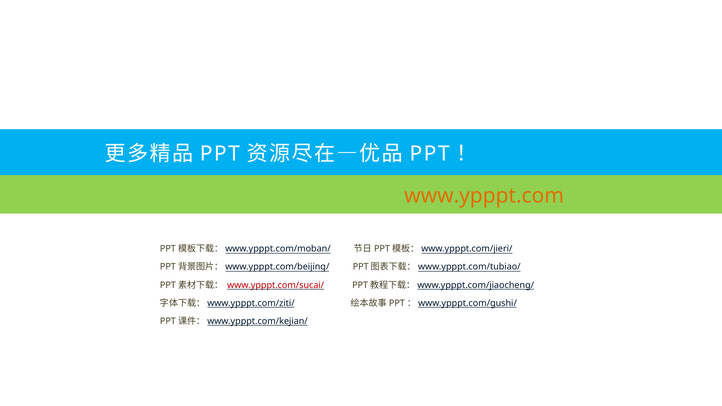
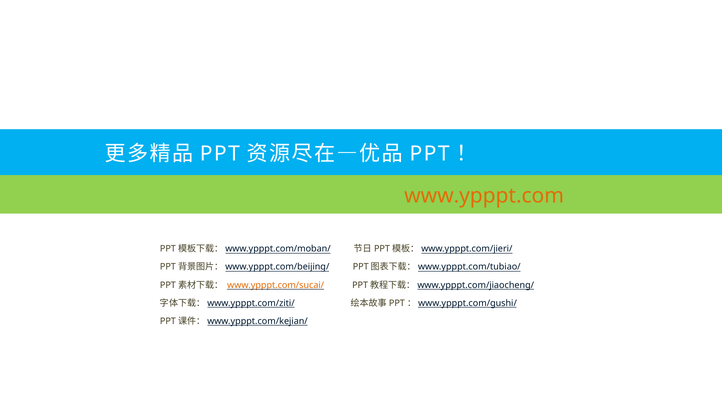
www.ypppt.com/sucai/ colour: red -> orange
